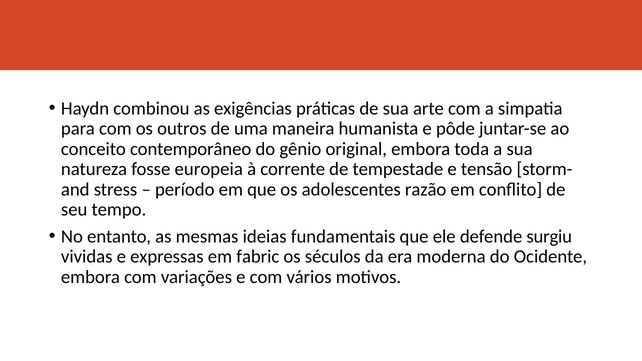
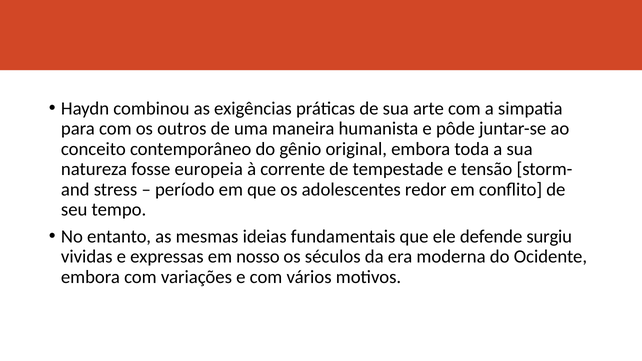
razão: razão -> redor
fabric: fabric -> nosso
